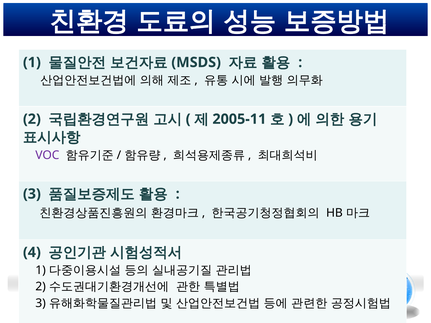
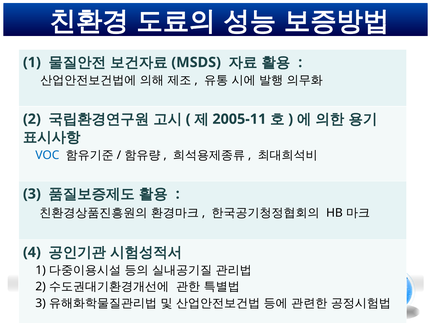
VOC colour: purple -> blue
